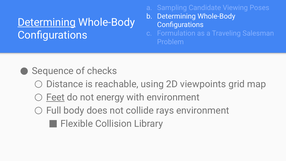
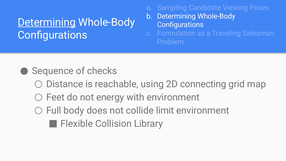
viewpoints: viewpoints -> connecting
Feet underline: present -> none
rays: rays -> limit
